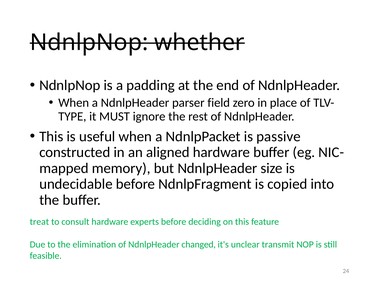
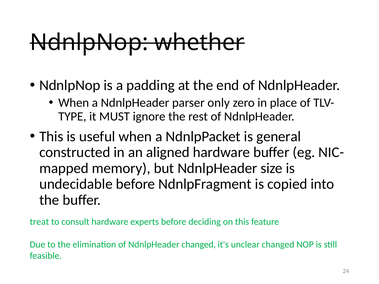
field: field -> only
passive: passive -> general
unclear transmit: transmit -> changed
